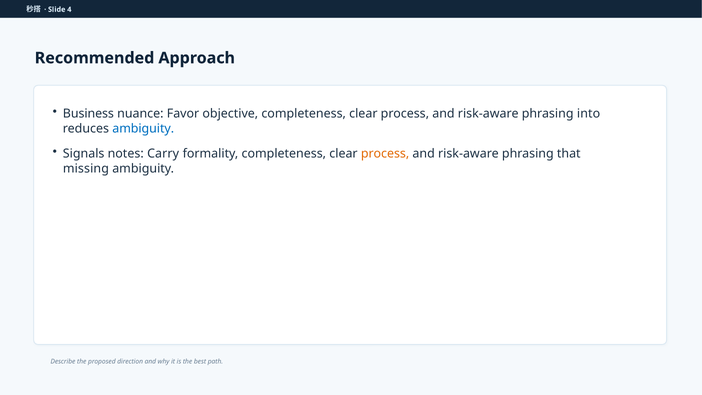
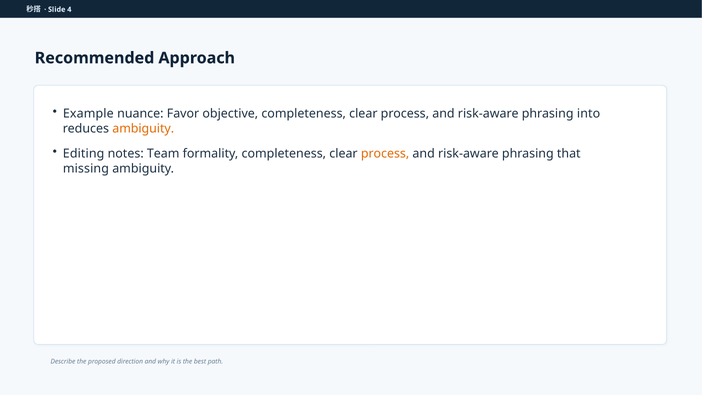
Business: Business -> Example
ambiguity at (143, 129) colour: blue -> orange
Signals: Signals -> Editing
Carry: Carry -> Team
